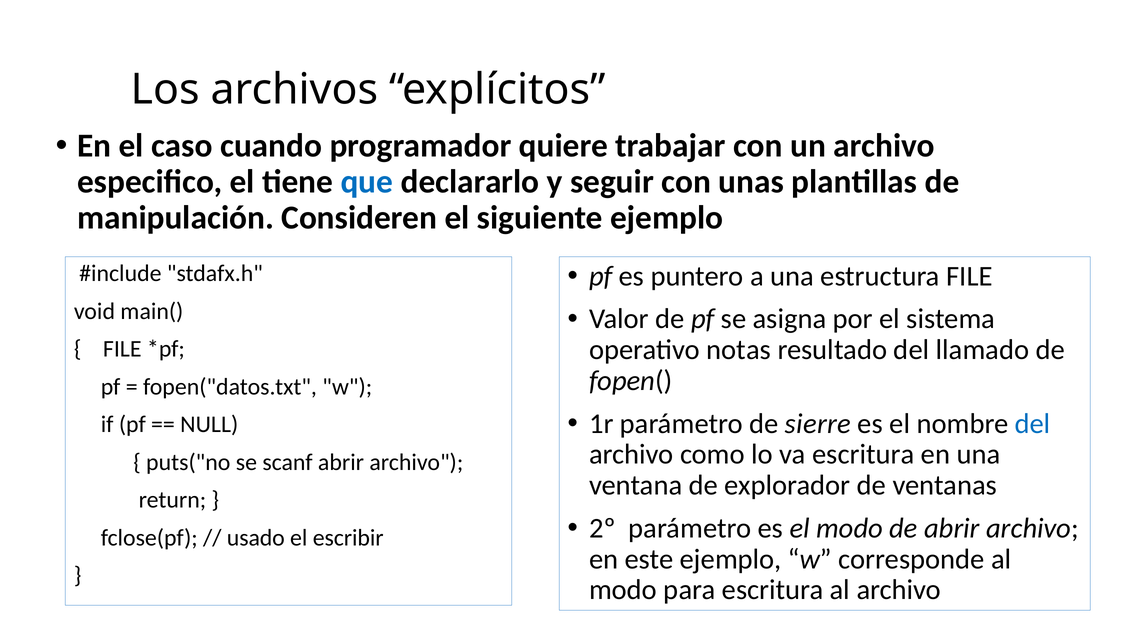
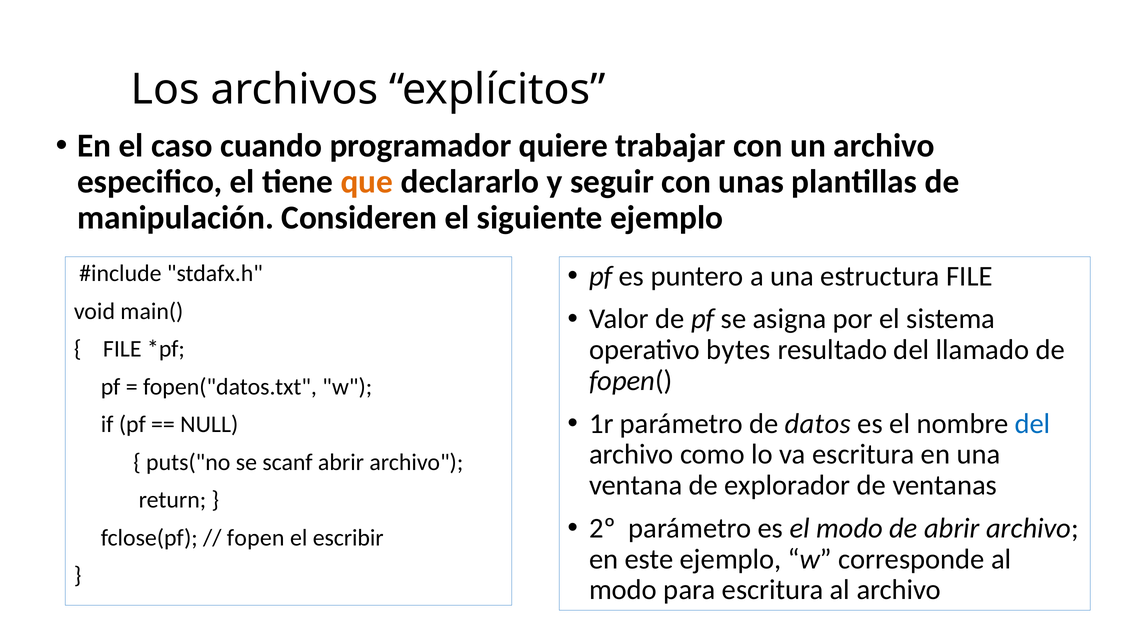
que colour: blue -> orange
notas: notas -> bytes
sierre: sierre -> datos
usado: usado -> fopen
